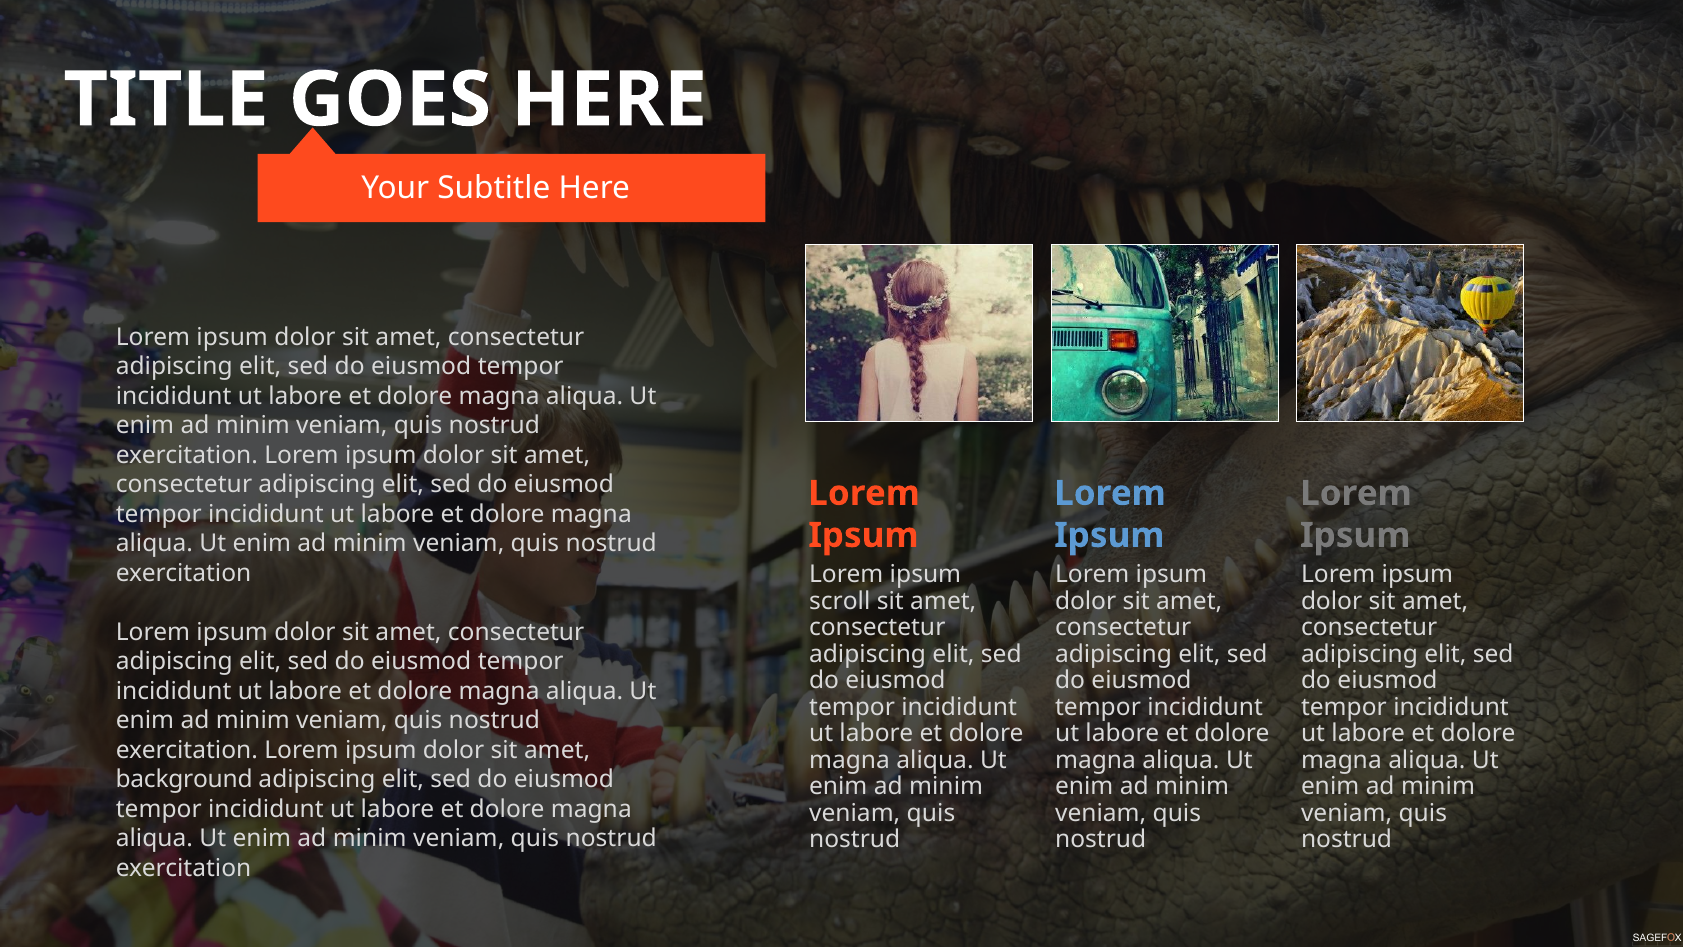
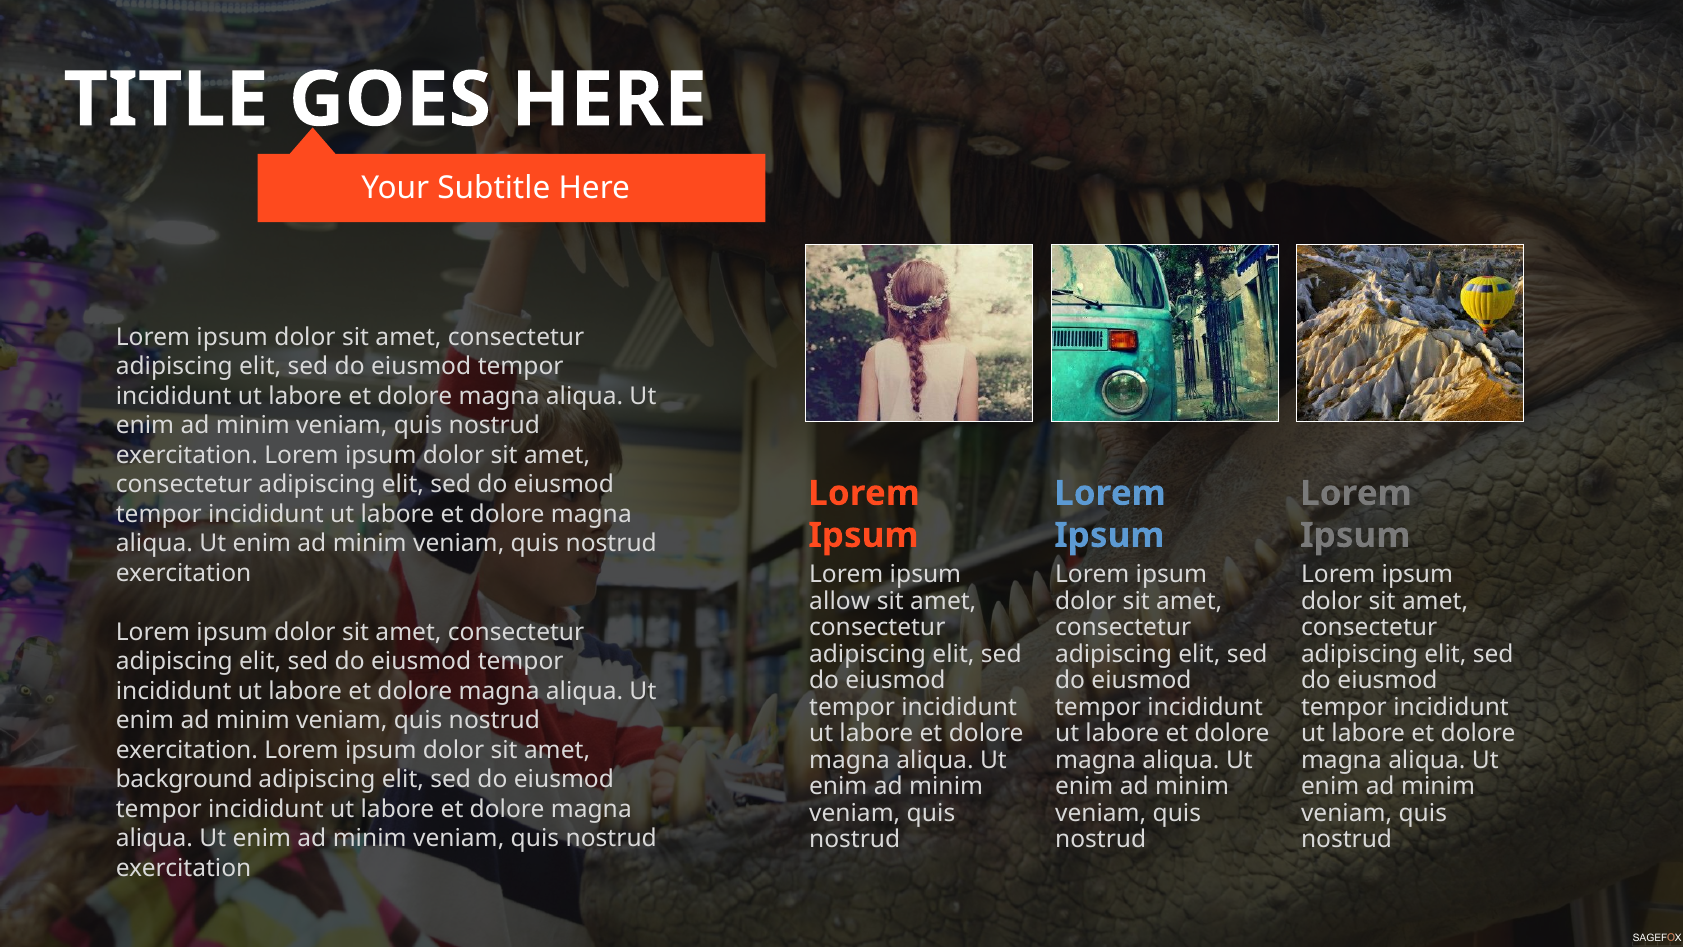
scroll: scroll -> allow
